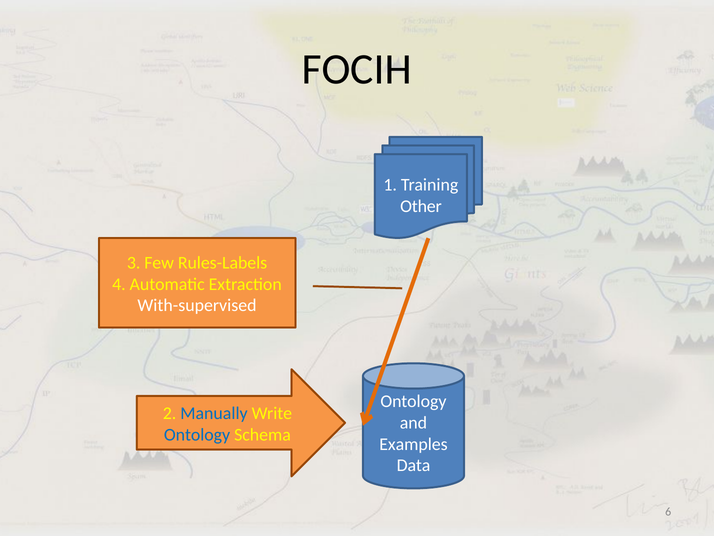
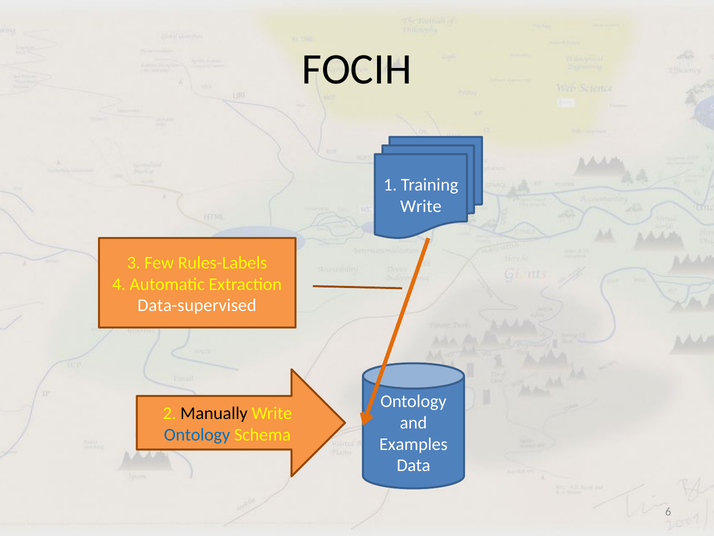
Other at (421, 206): Other -> Write
With-supervised: With-supervised -> Data-supervised
Manually colour: blue -> black
